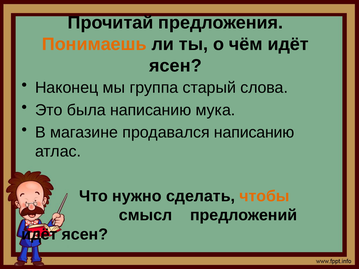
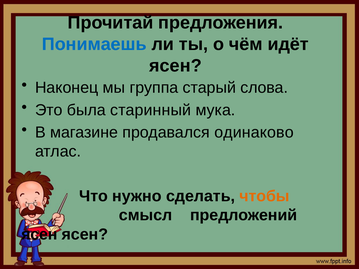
Понимаешь colour: orange -> blue
была написанию: написанию -> старинный
продавался написанию: написанию -> одинаково
идёт at (39, 235): идёт -> ясен
